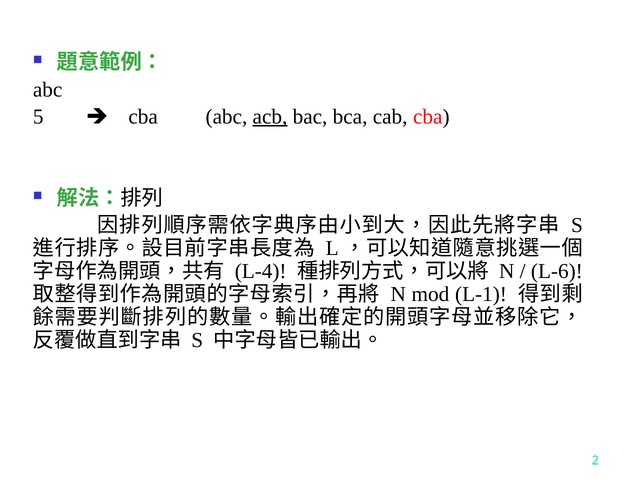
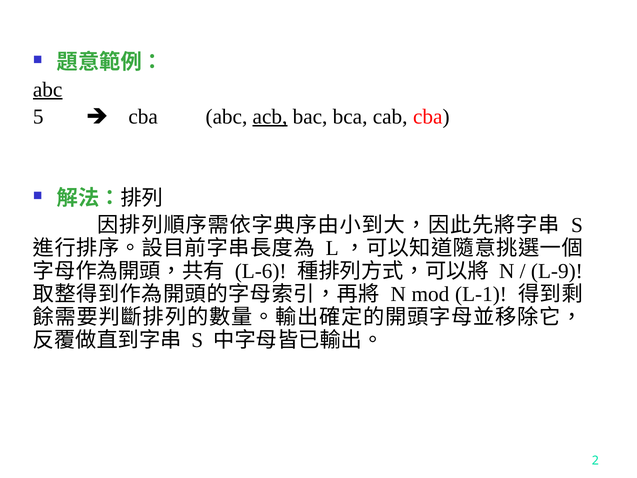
abc at (48, 89) underline: none -> present
L-4: L-4 -> L-6
L-6: L-6 -> L-9
